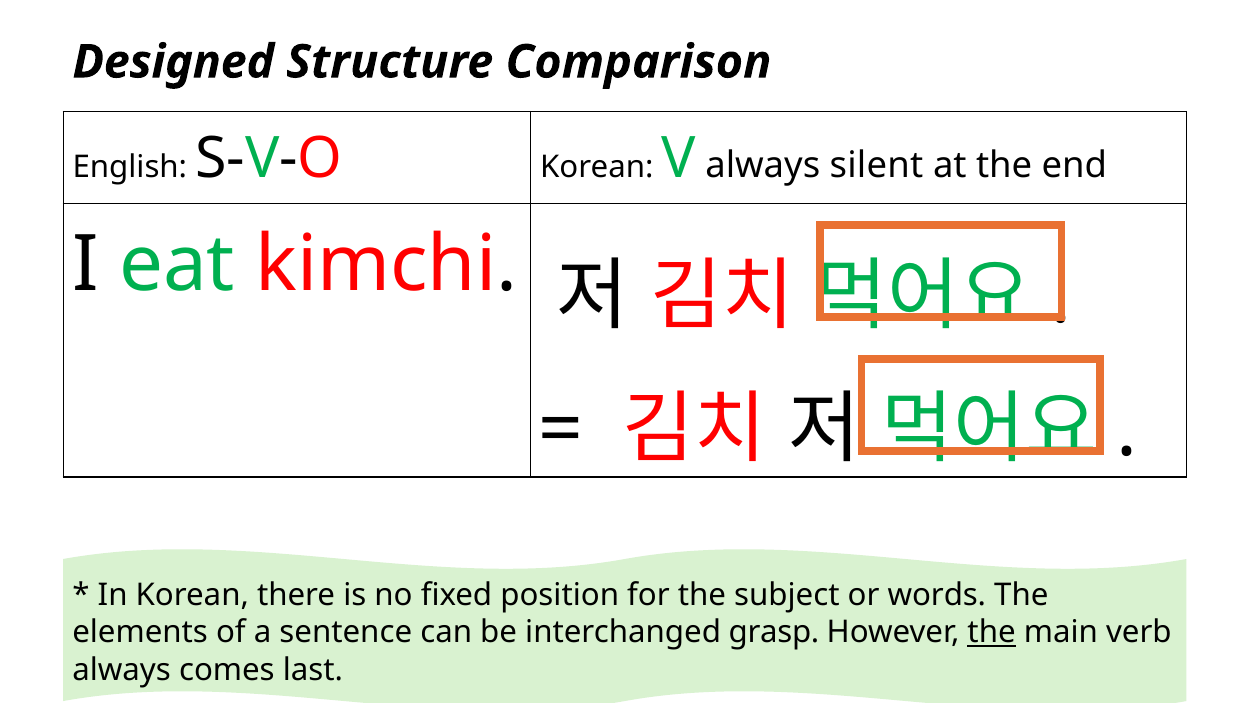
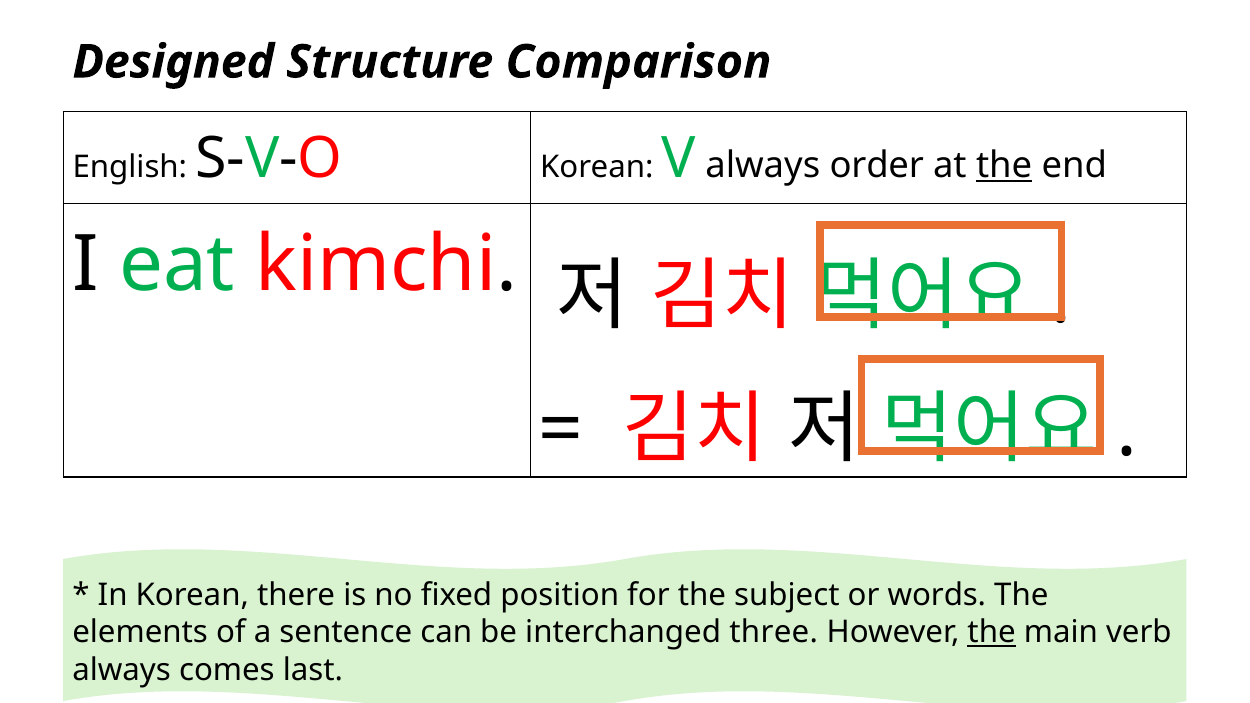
silent: silent -> order
the at (1004, 165) underline: none -> present
grasp: grasp -> three
